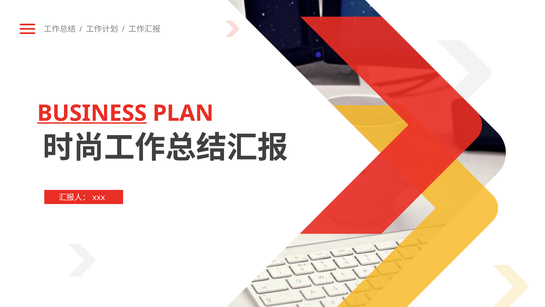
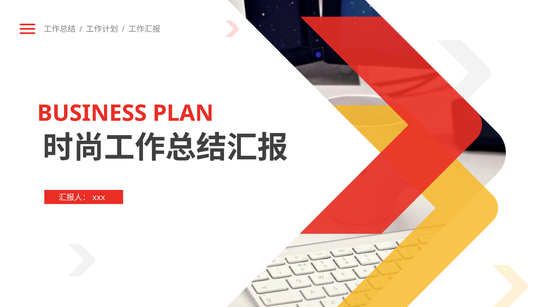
BUSINESS underline: present -> none
